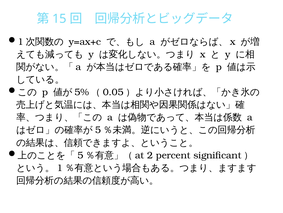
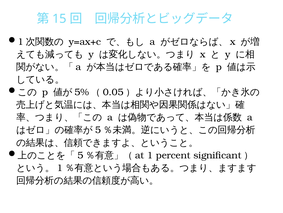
2: 2 -> 1
